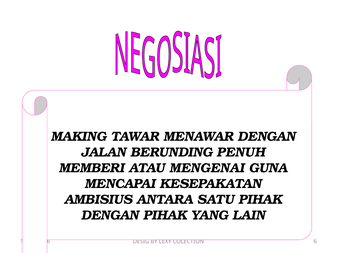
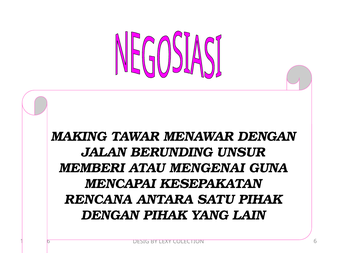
PENUH: PENUH -> UNSUR
AMBISIUS: AMBISIUS -> RENCANA
